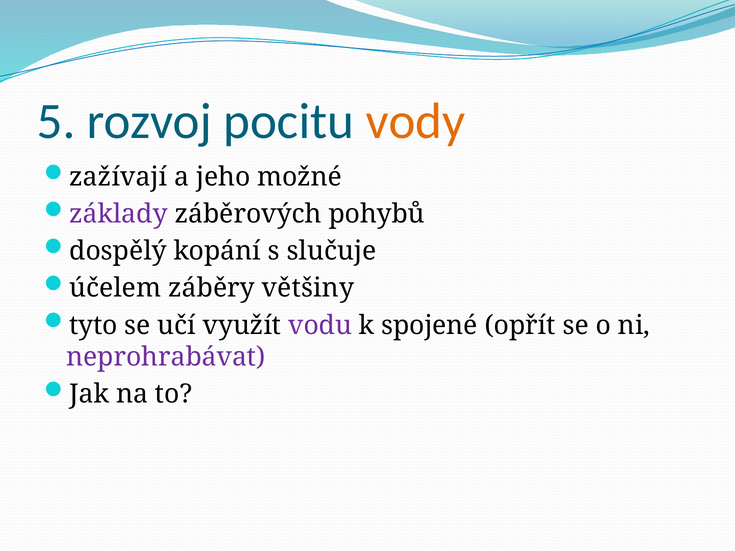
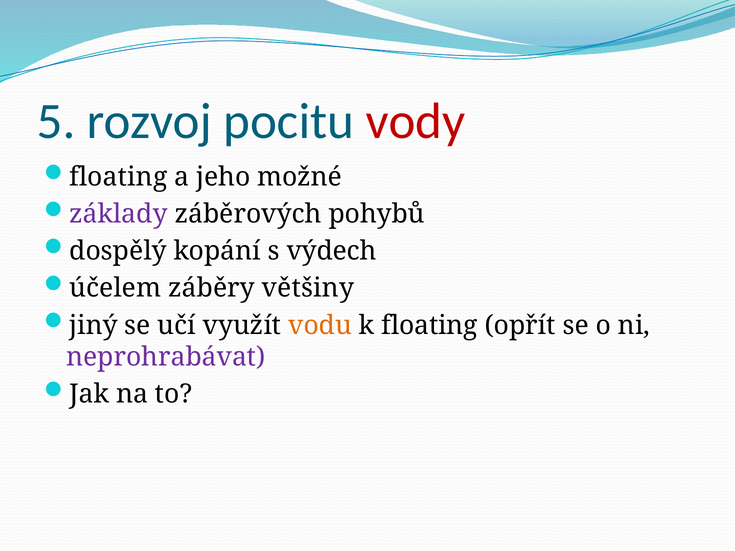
vody colour: orange -> red
zažívají at (118, 177): zažívají -> floating
slučuje: slučuje -> výdech
tyto: tyto -> jiný
vodu colour: purple -> orange
k spojené: spojené -> floating
